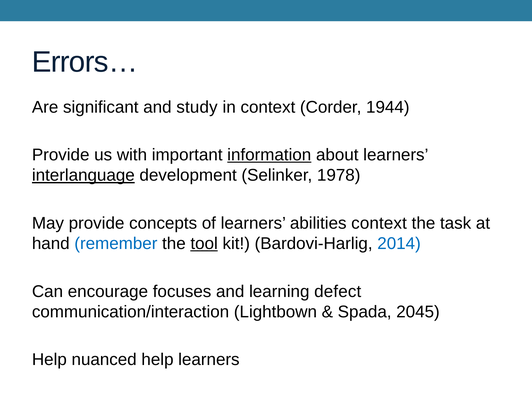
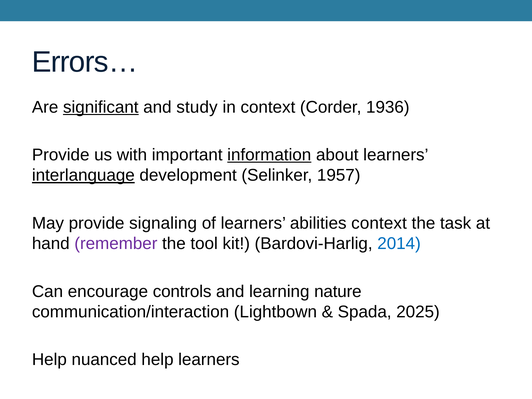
significant underline: none -> present
1944: 1944 -> 1936
1978: 1978 -> 1957
concepts: concepts -> signaling
remember colour: blue -> purple
tool underline: present -> none
focuses: focuses -> controls
defect: defect -> nature
2045: 2045 -> 2025
